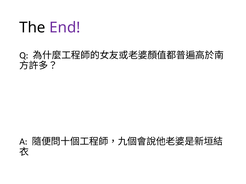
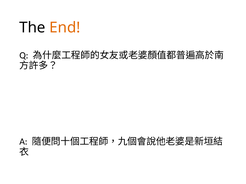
End colour: purple -> orange
